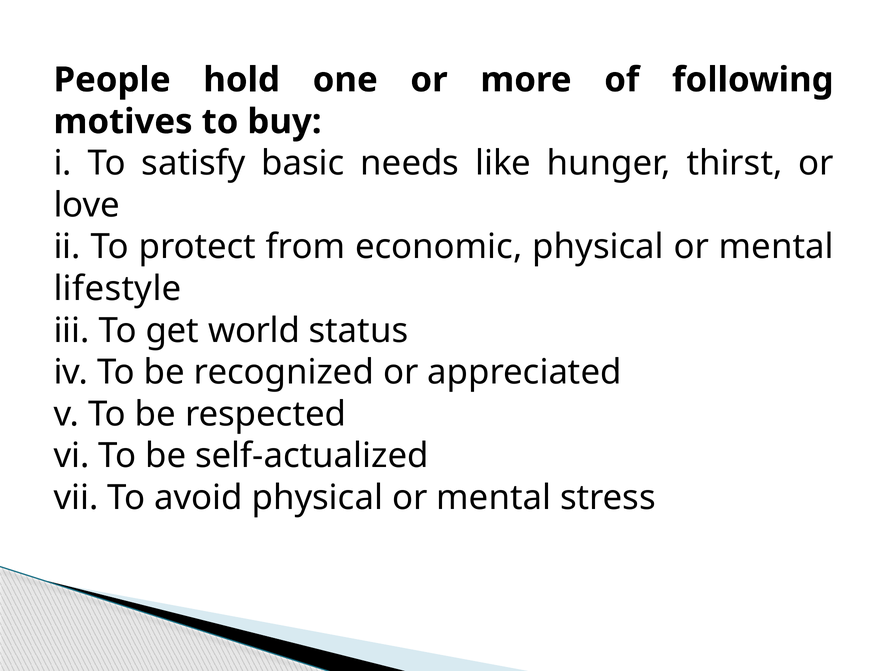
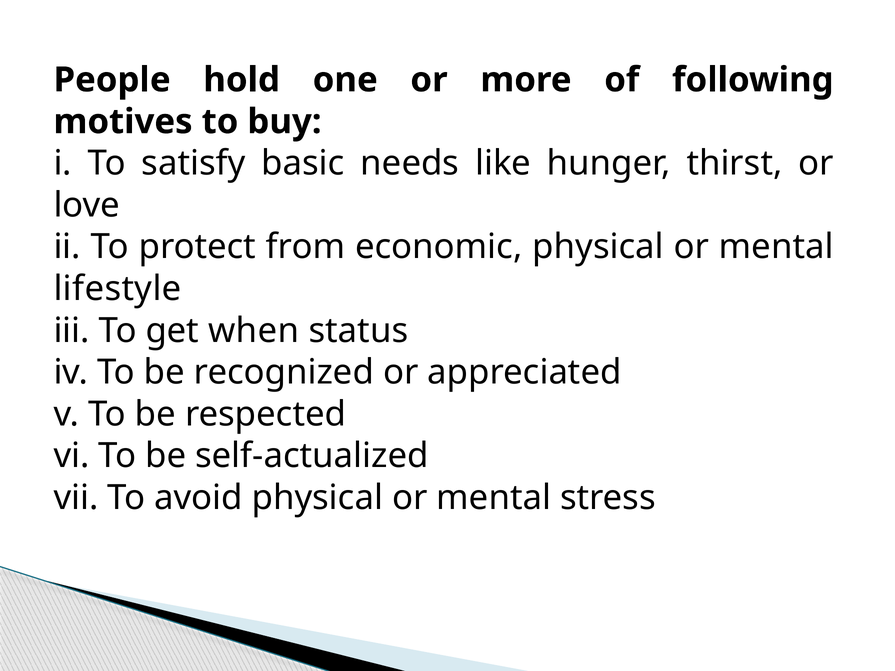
world: world -> when
